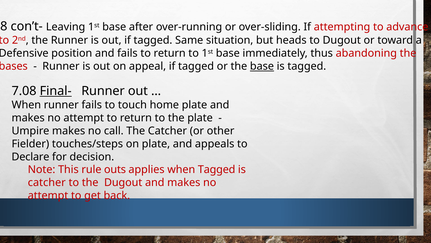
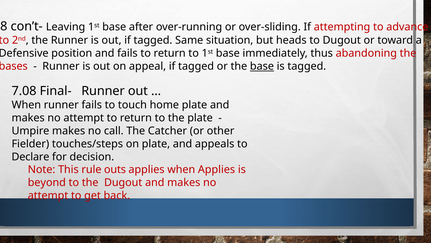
Final- underline: present -> none
when Tagged: Tagged -> Applies
catcher at (47, 182): catcher -> beyond
